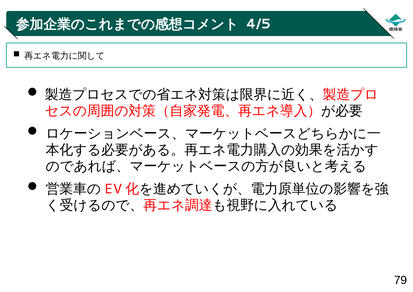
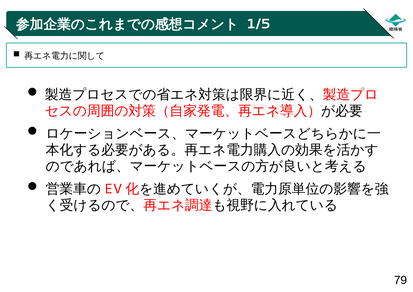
4/5: 4/5 -> 1/5
